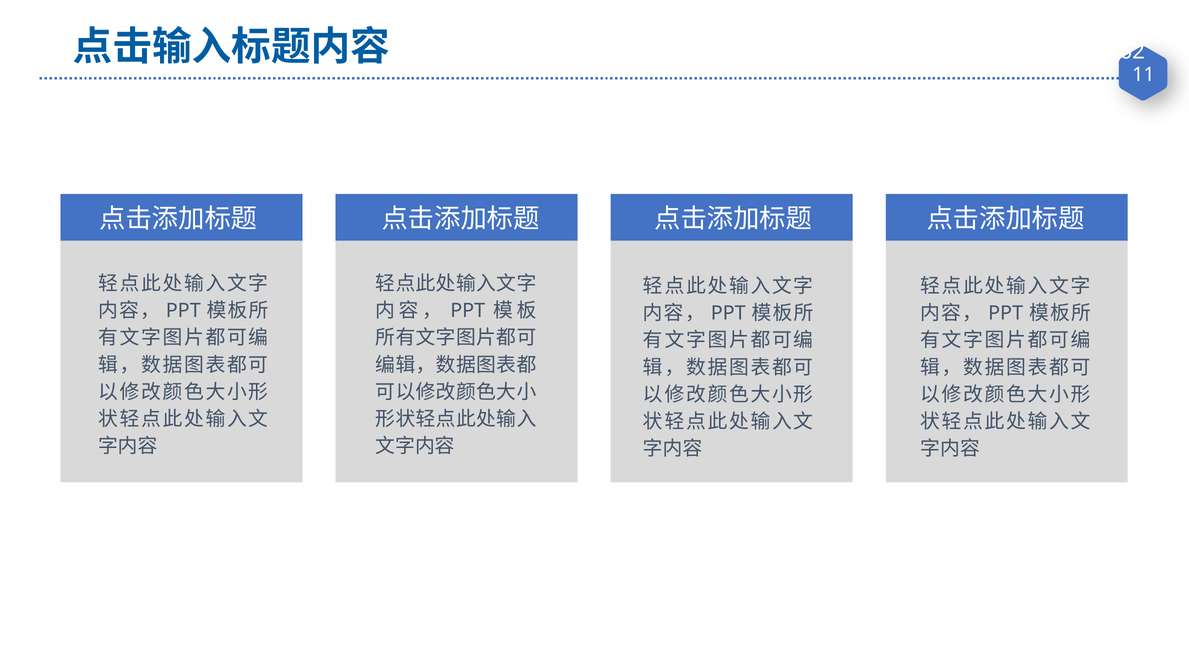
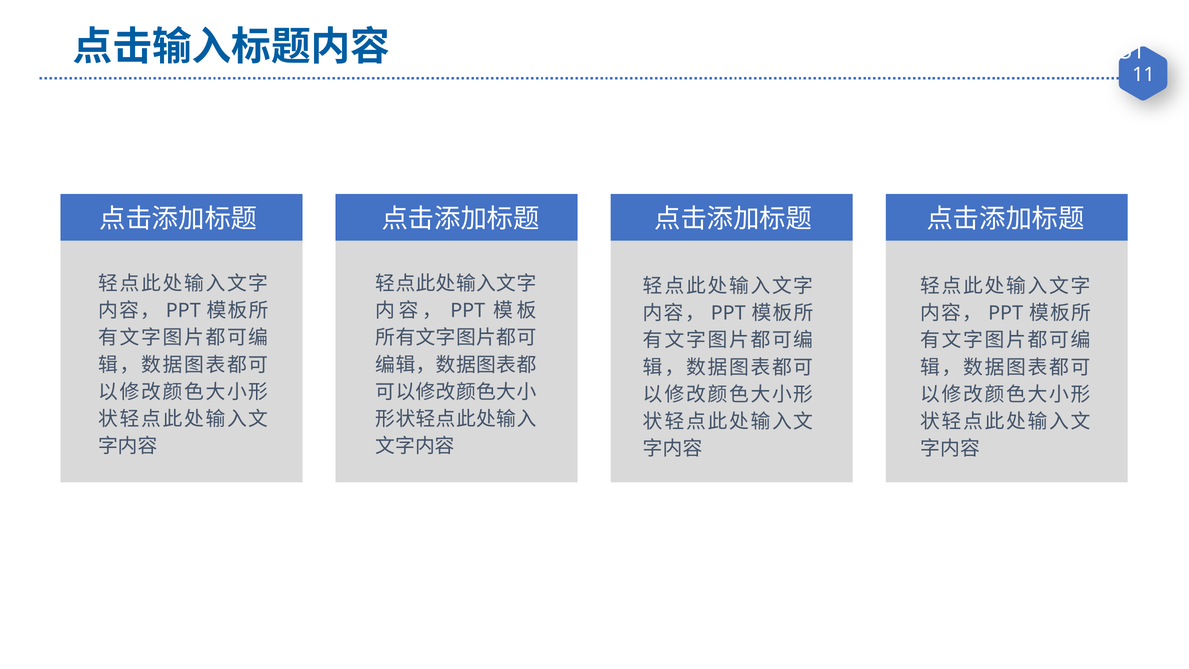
62: 62 -> 51
